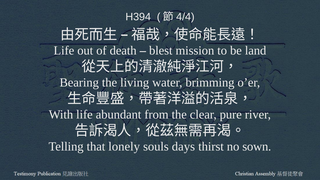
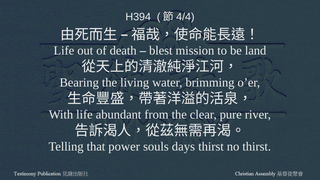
lonely: lonely -> power
no sown: sown -> thirst
